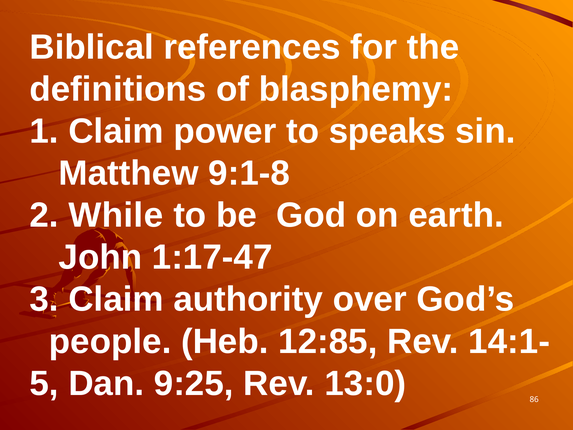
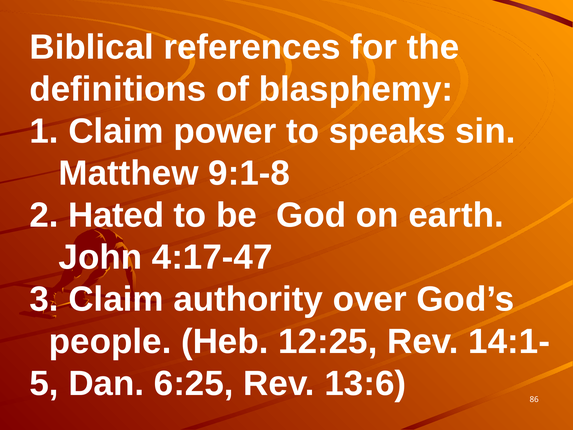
While: While -> Hated
1:17-47: 1:17-47 -> 4:17-47
12:85: 12:85 -> 12:25
9:25: 9:25 -> 6:25
13:0: 13:0 -> 13:6
